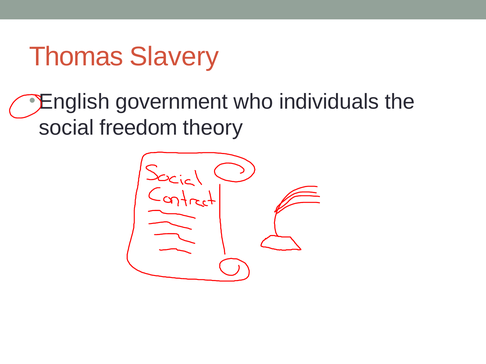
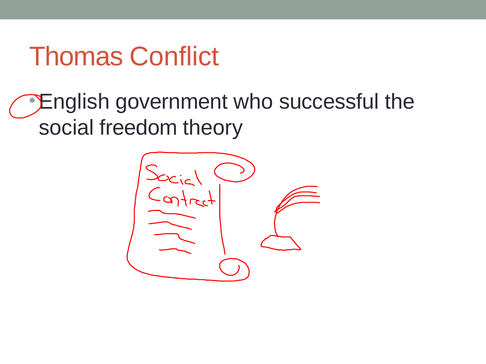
Slavery: Slavery -> Conflict
individuals: individuals -> successful
